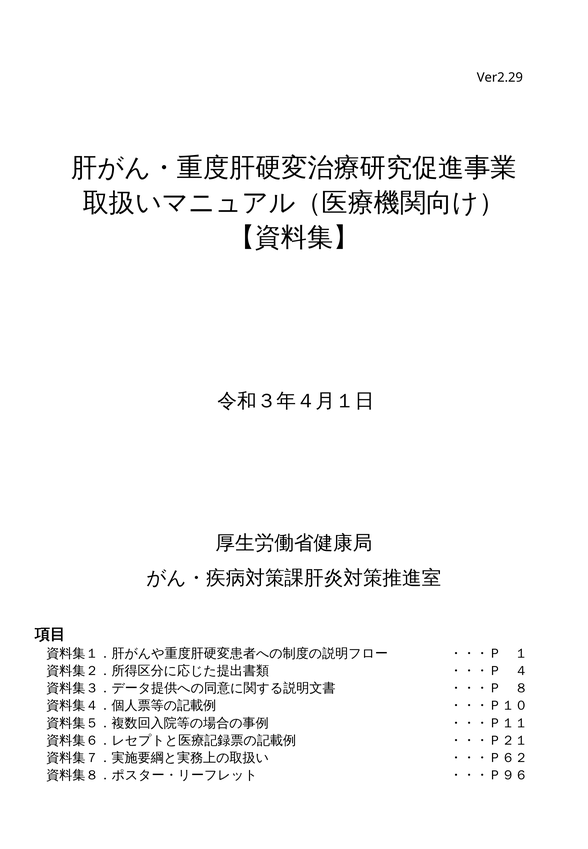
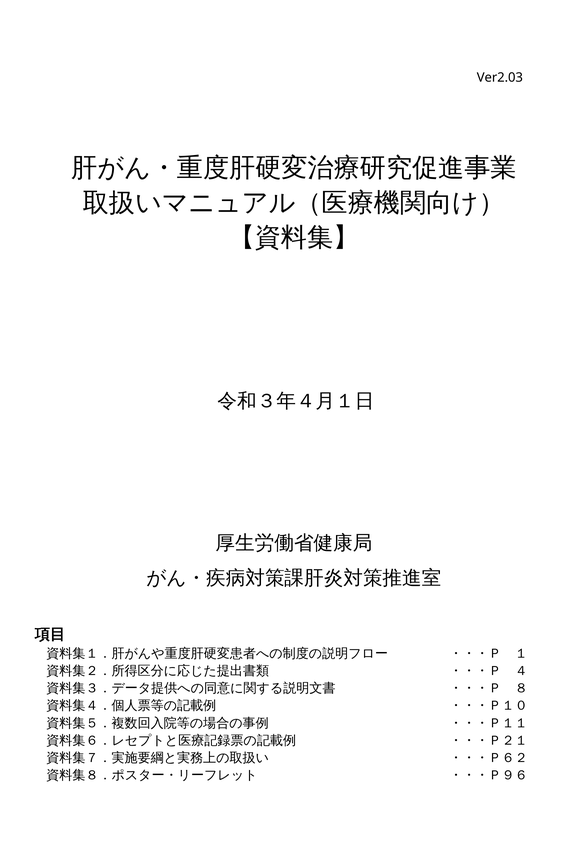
Ver2.29: Ver2.29 -> Ver2.03
